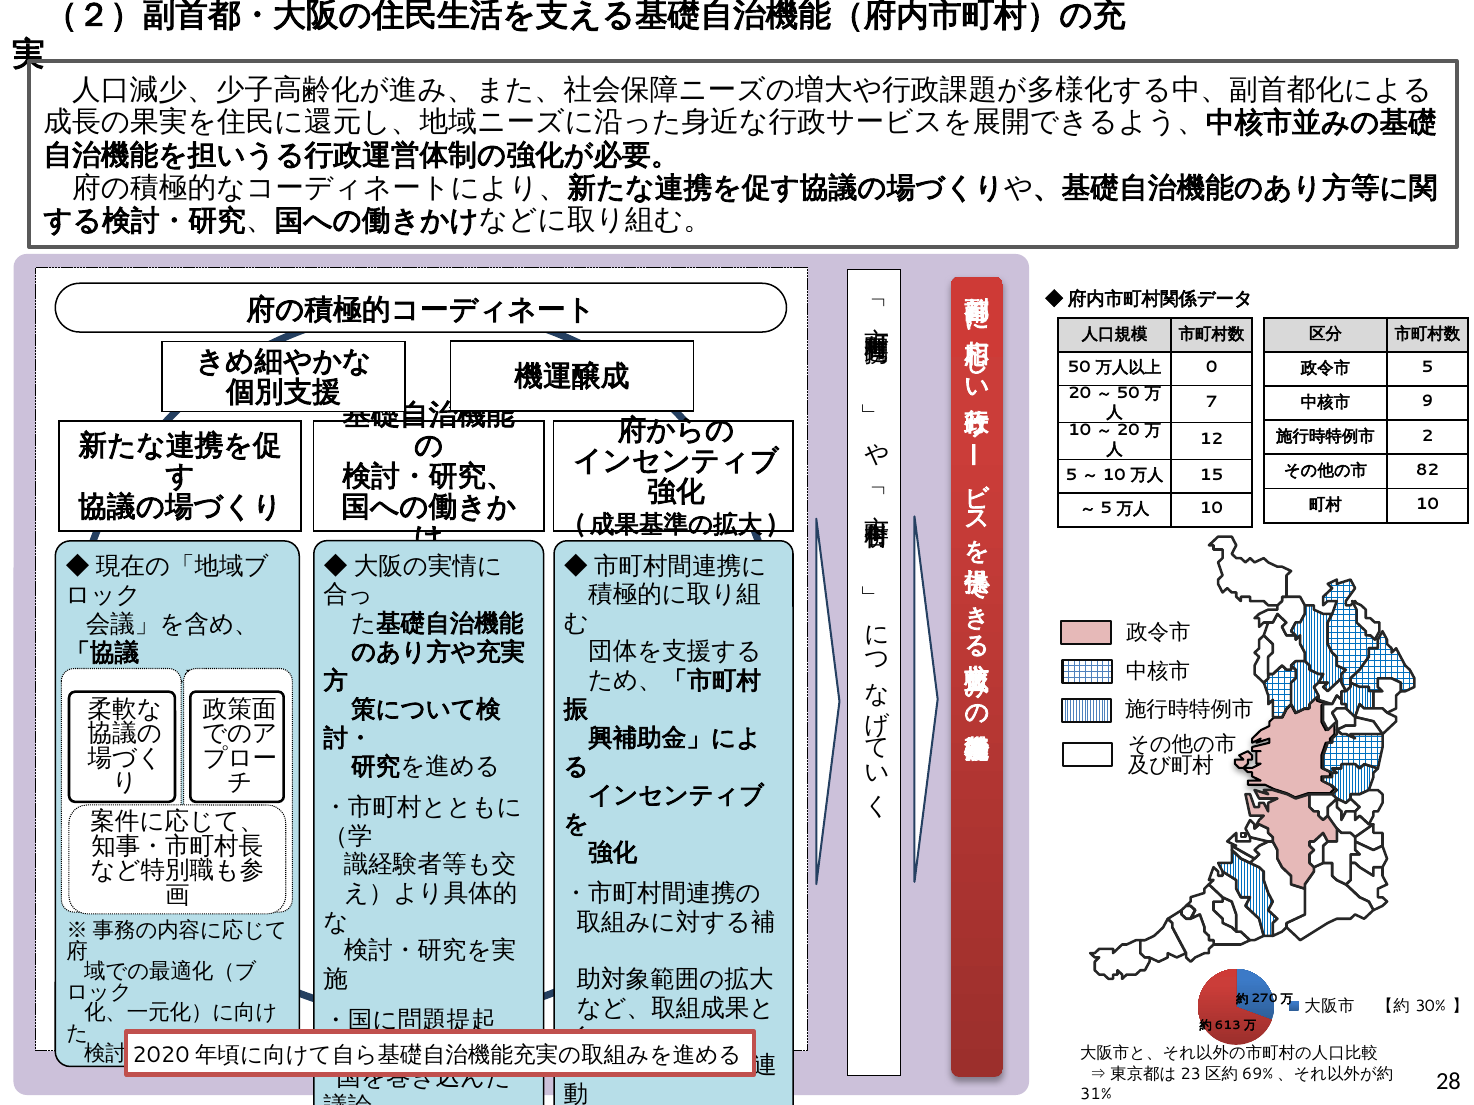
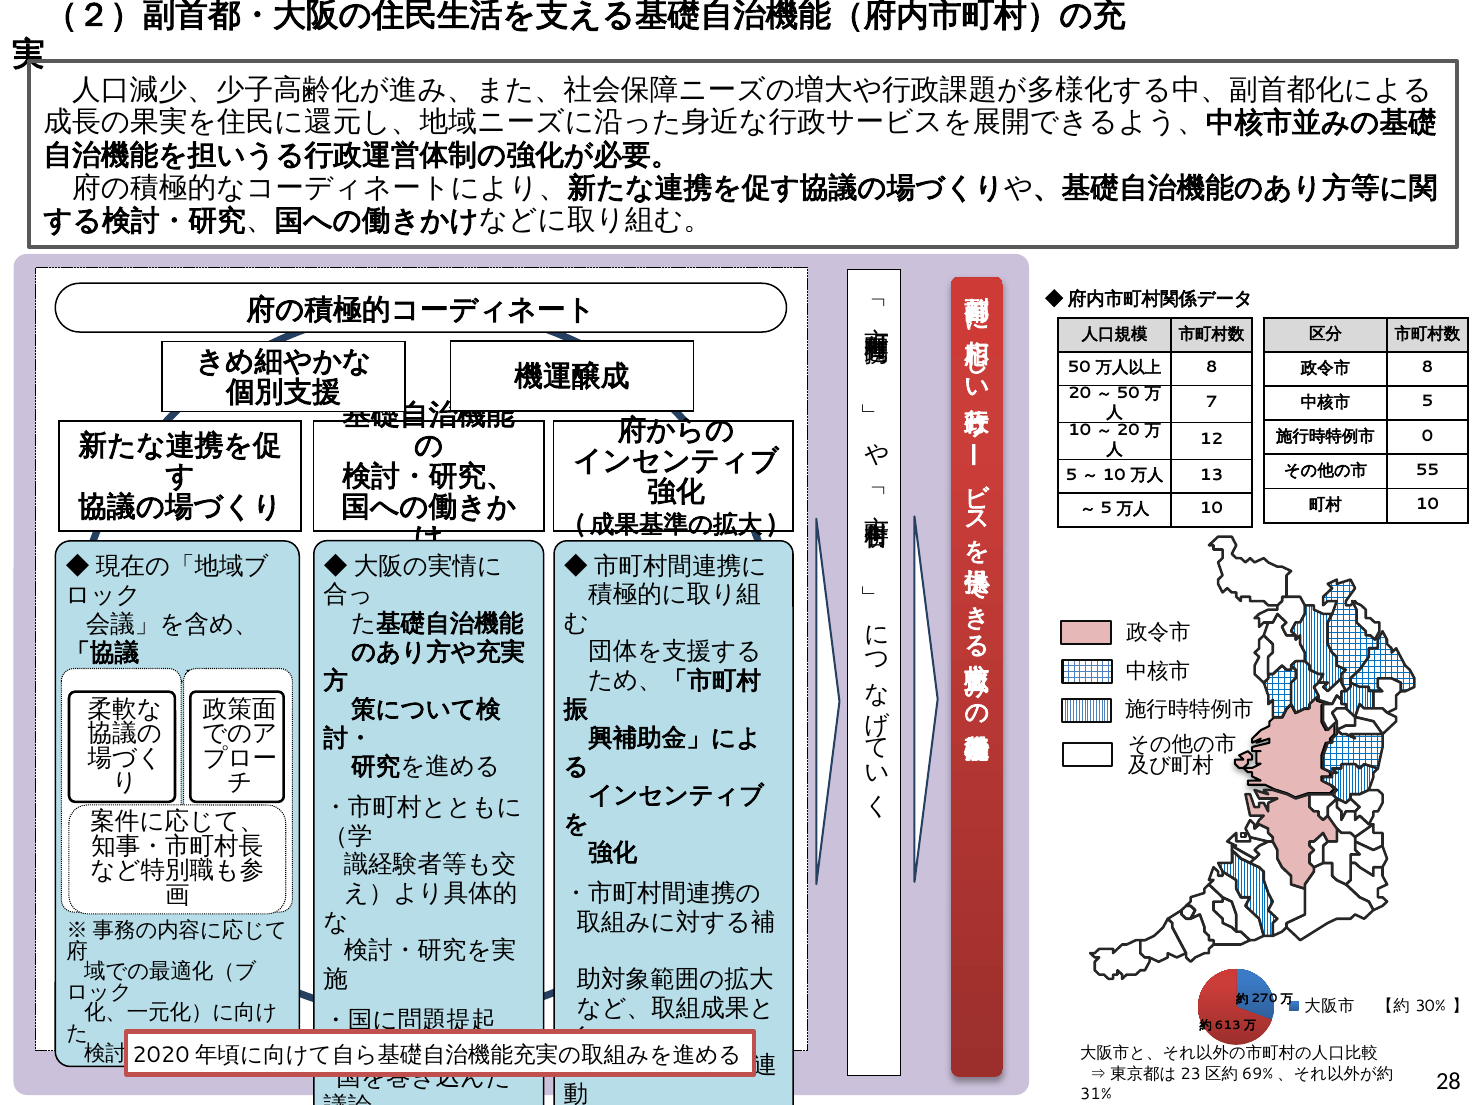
0 at (1212, 367): 0 -> 8
5 at (1428, 368): 5 -> 8
9 at (1427, 402): 9 -> 5
2: 2 -> 0
82: 82 -> 55
15: 15 -> 13
